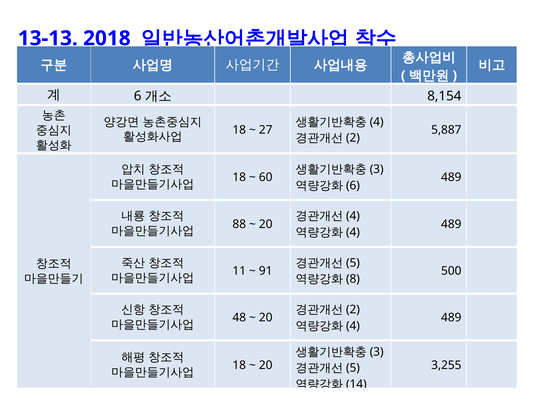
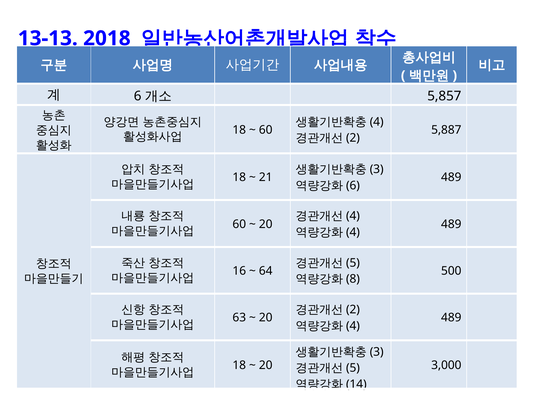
8,154: 8,154 -> 5,857
27 at (266, 130): 27 -> 60
60: 60 -> 21
88 at (239, 224): 88 -> 60
11: 11 -> 16
91: 91 -> 64
48: 48 -> 63
3,255: 3,255 -> 3,000
